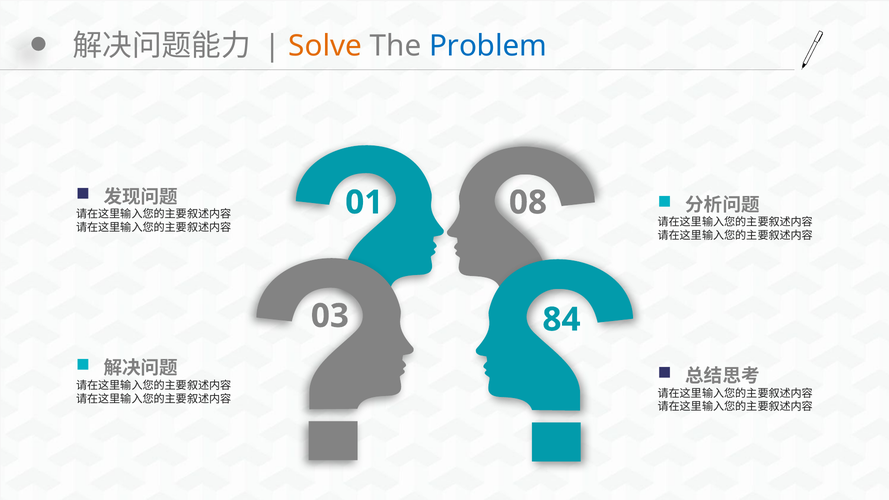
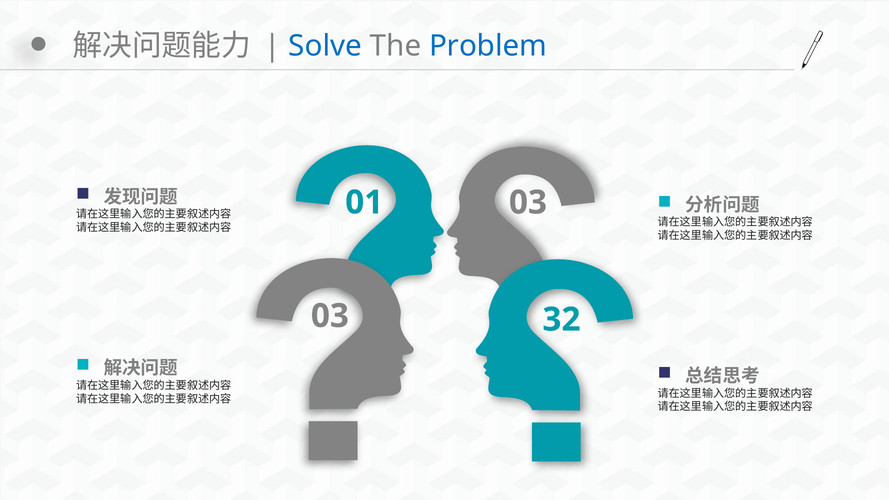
Solve colour: orange -> blue
01 08: 08 -> 03
84: 84 -> 32
